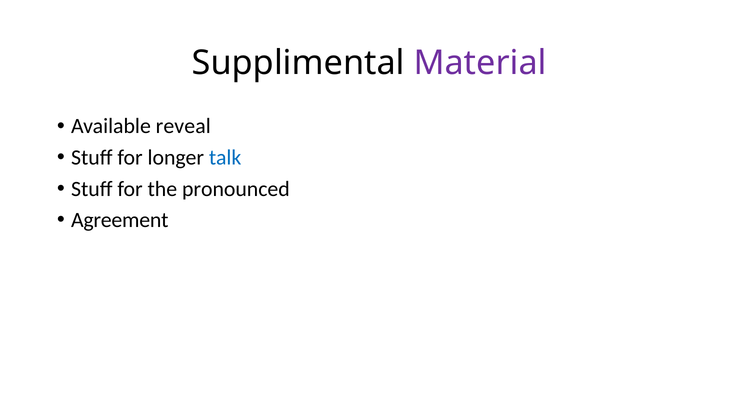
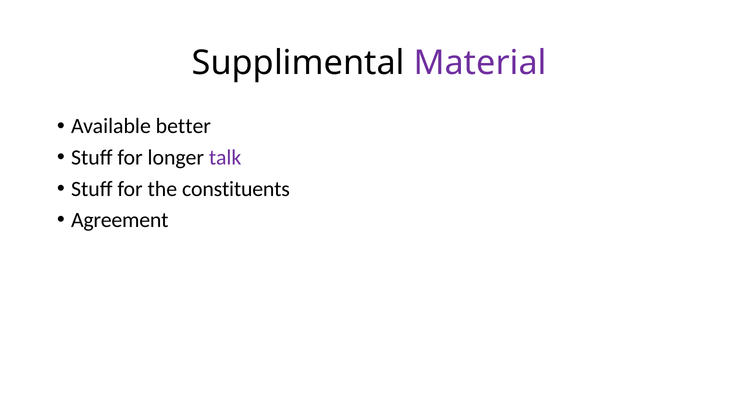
reveal: reveal -> better
talk colour: blue -> purple
pronounced: pronounced -> constituents
